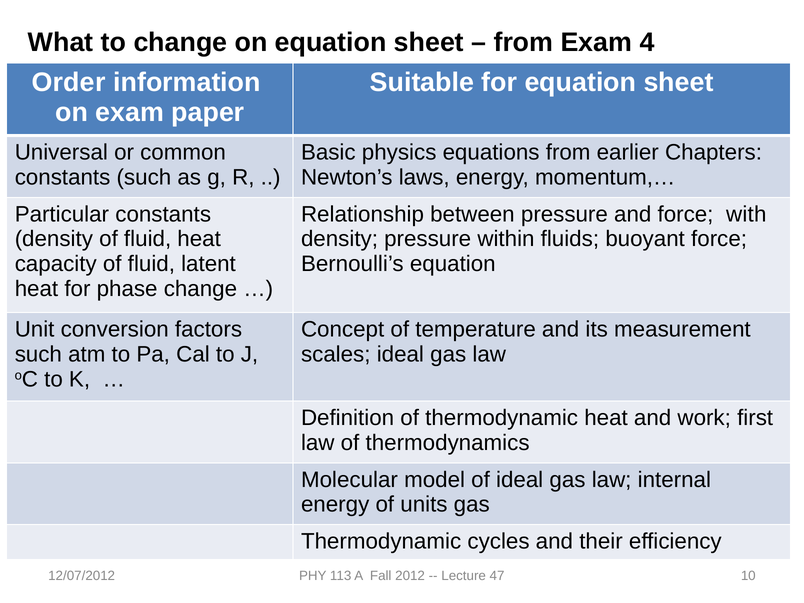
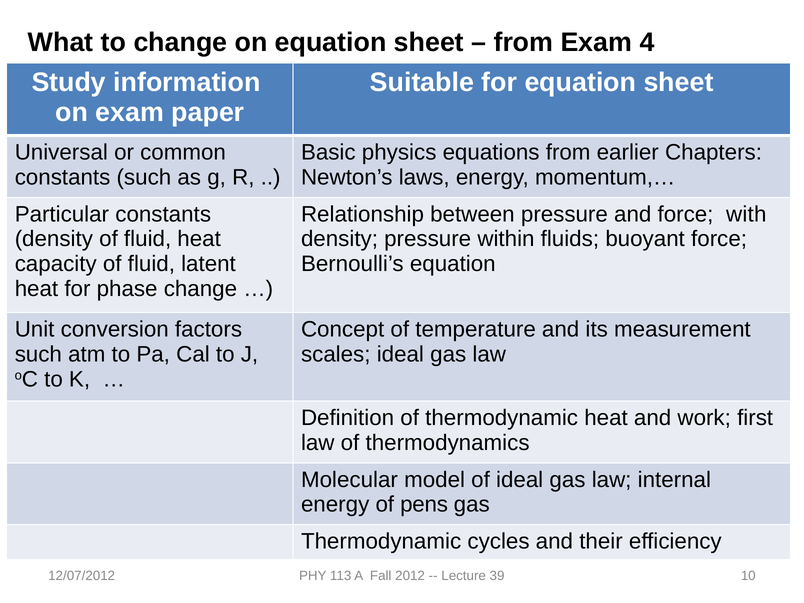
Order: Order -> Study
units: units -> pens
47: 47 -> 39
